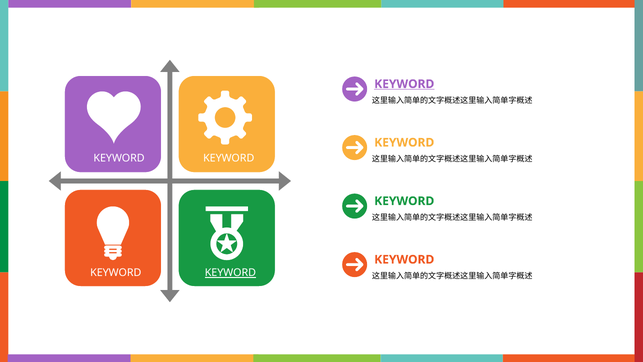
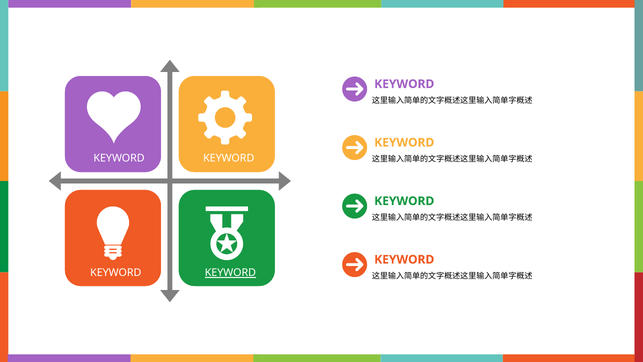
KEYWORD at (404, 84) underline: present -> none
